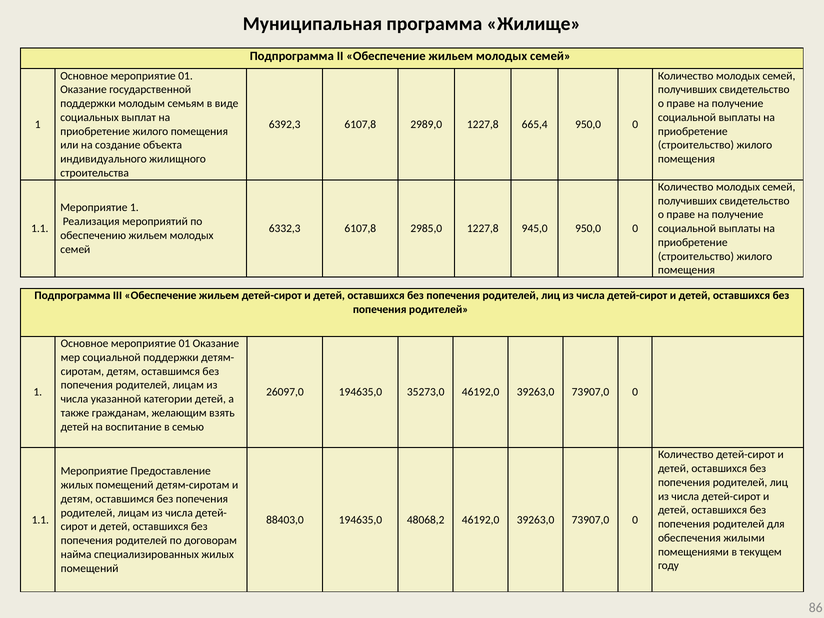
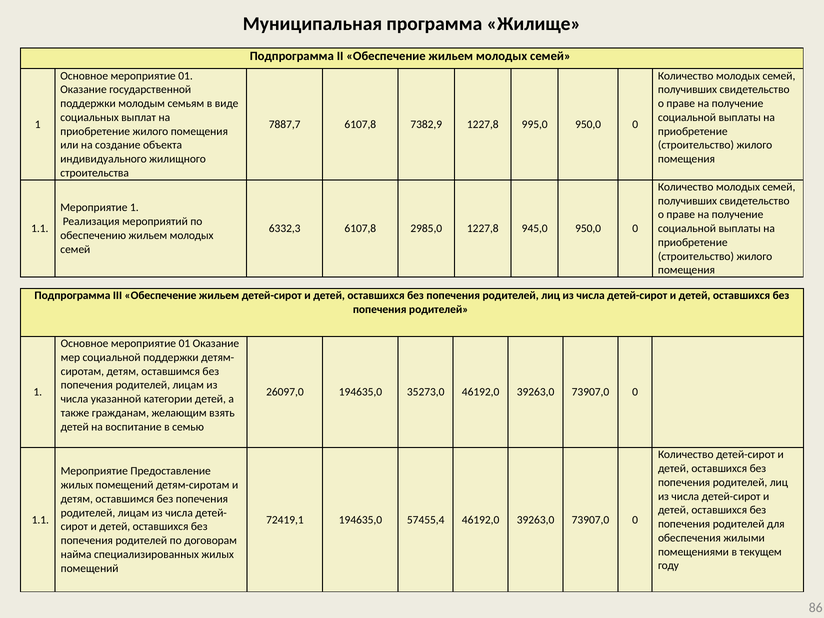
6392,3: 6392,3 -> 7887,7
2989,0: 2989,0 -> 7382,9
665,4: 665,4 -> 995,0
88403,0: 88403,0 -> 72419,1
48068,2: 48068,2 -> 57455,4
